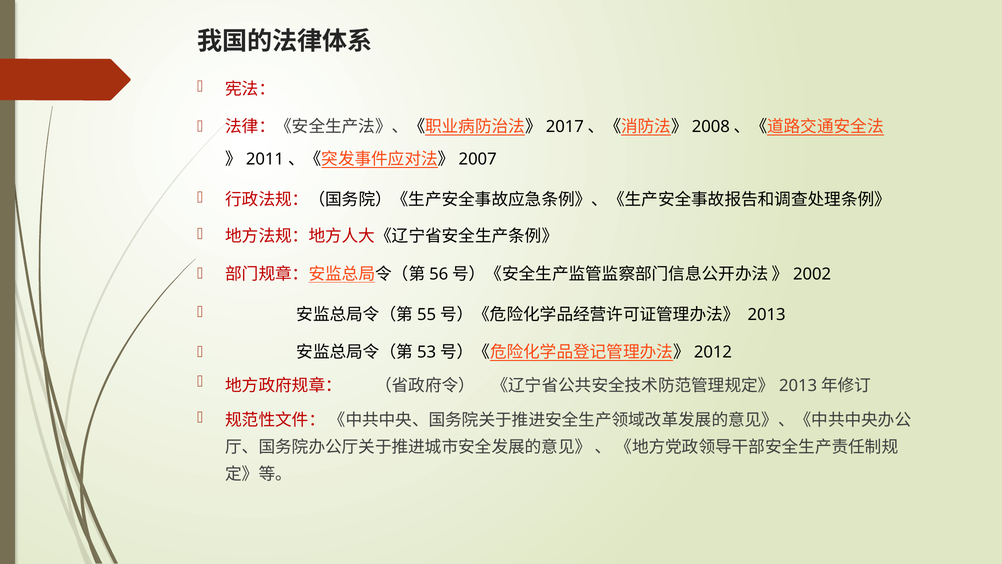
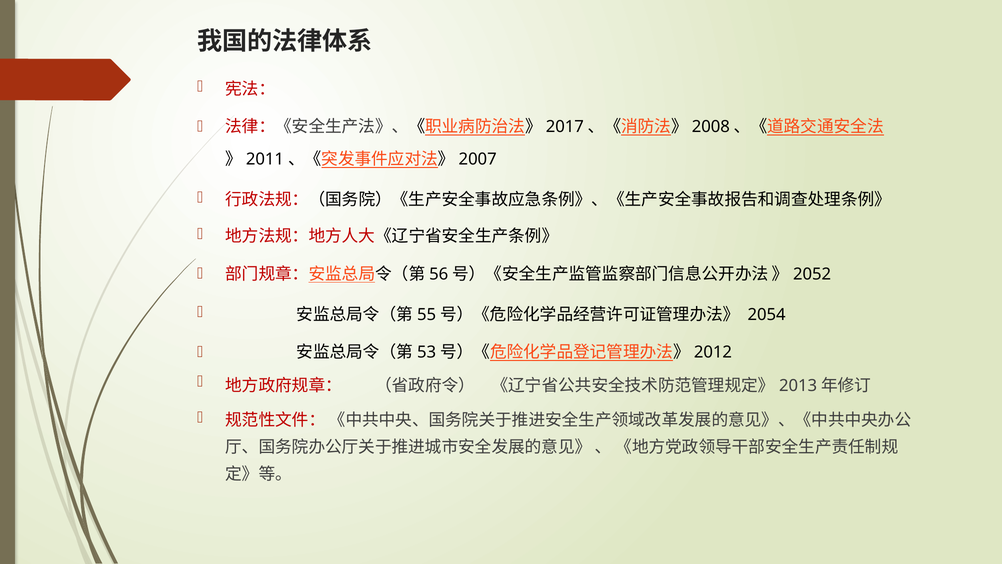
2002: 2002 -> 2052
2013: 2013 -> 2054
